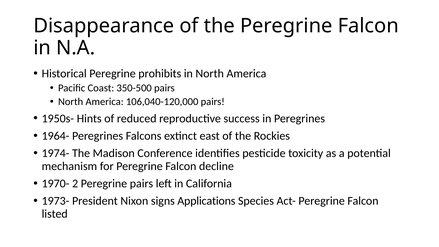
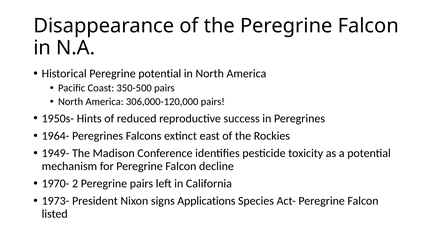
Peregrine prohibits: prohibits -> potential
106,040-120,000: 106,040-120,000 -> 306,000-120,000
1974-: 1974- -> 1949-
